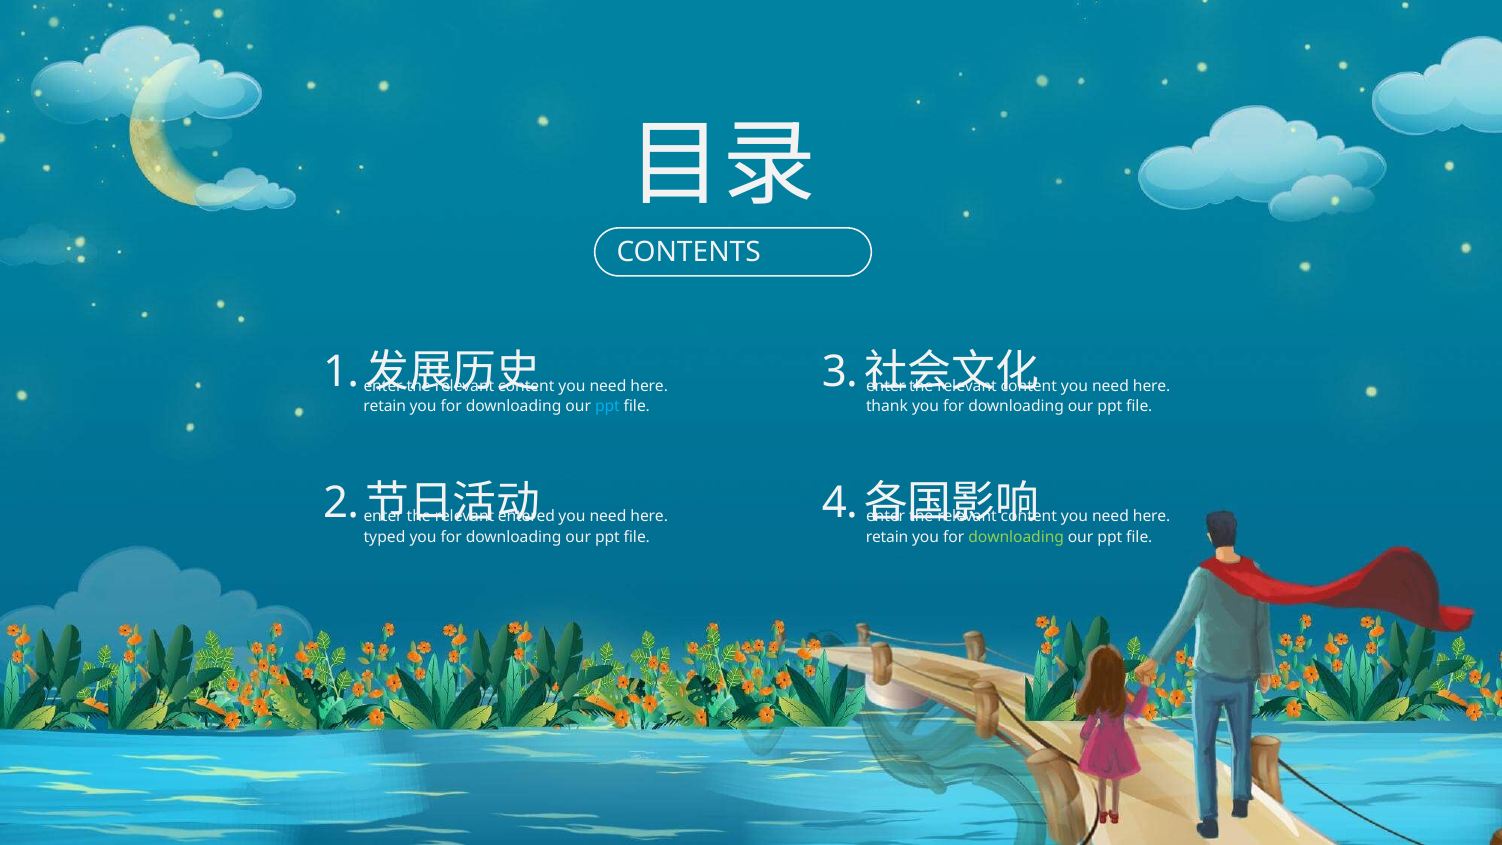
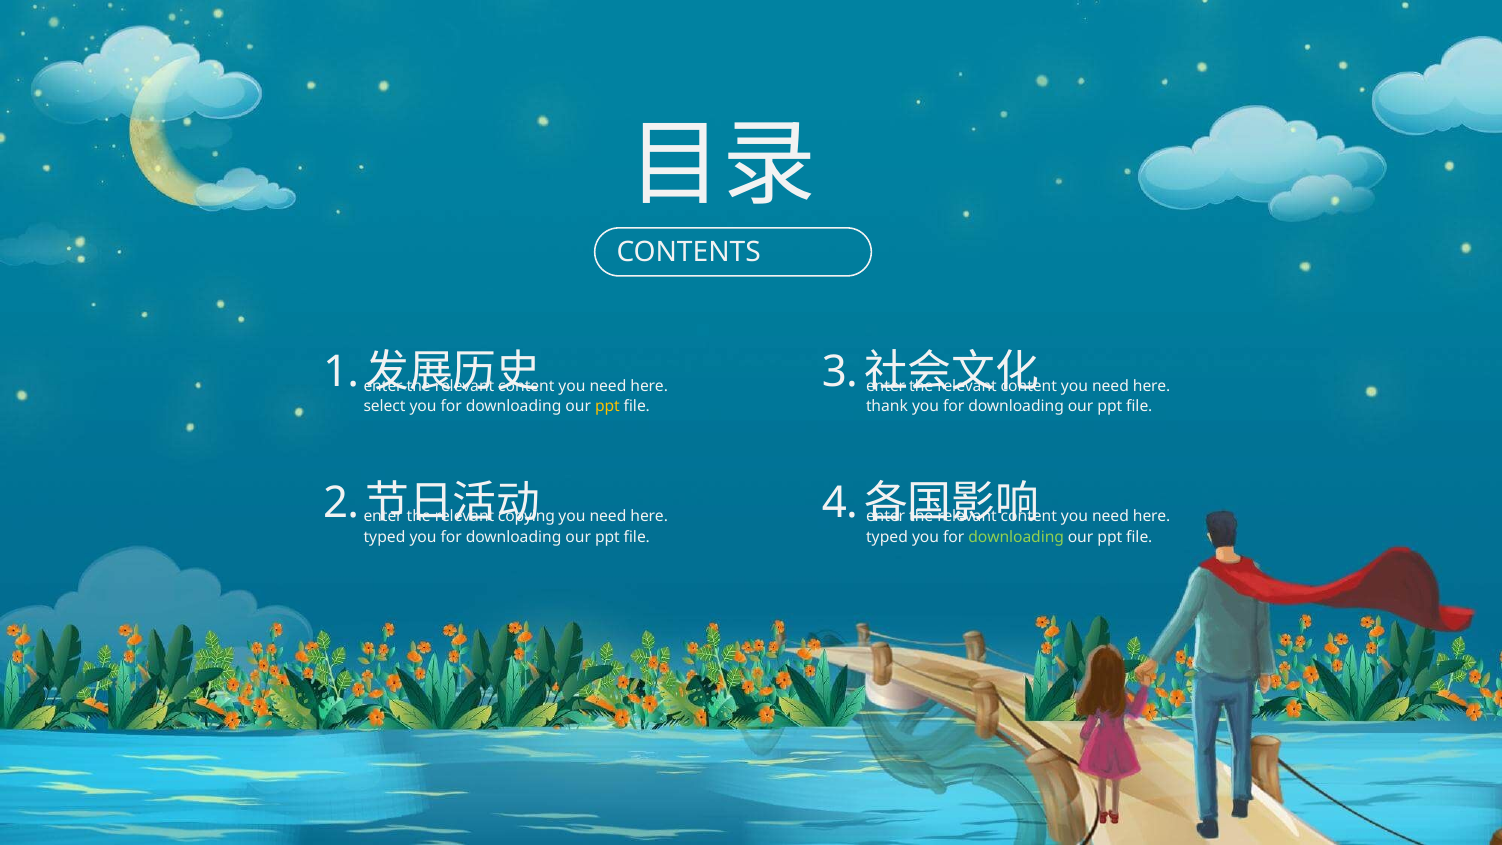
retain at (385, 407): retain -> select
ppt at (607, 407) colour: light blue -> yellow
entered: entered -> copying
retain at (887, 537): retain -> typed
